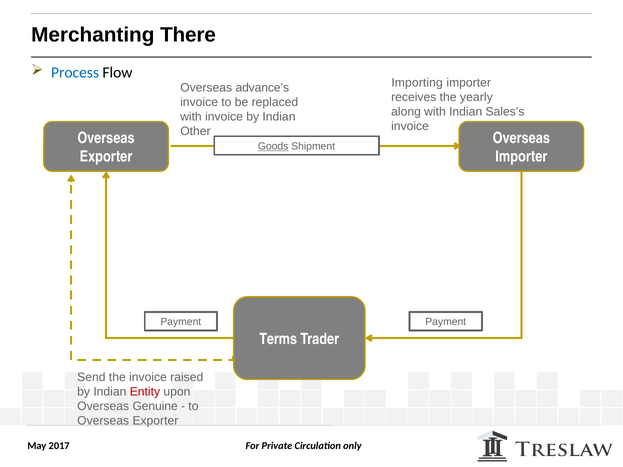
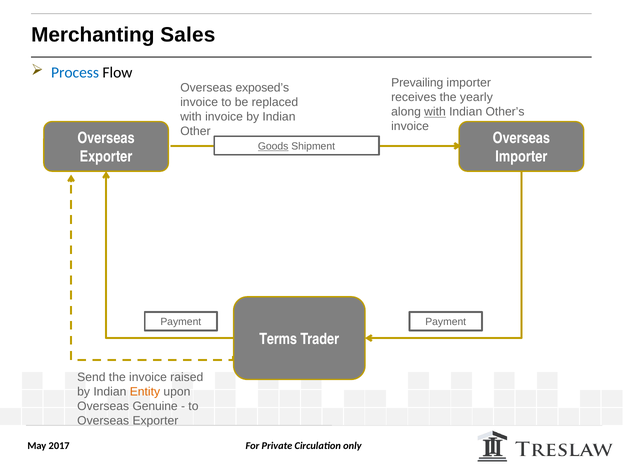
There: There -> Sales
Importing: Importing -> Prevailing
advance’s: advance’s -> exposed’s
with at (435, 112) underline: none -> present
Sales’s: Sales’s -> Other’s
Entity colour: red -> orange
